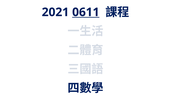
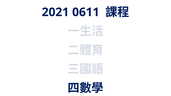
0611 underline: present -> none
